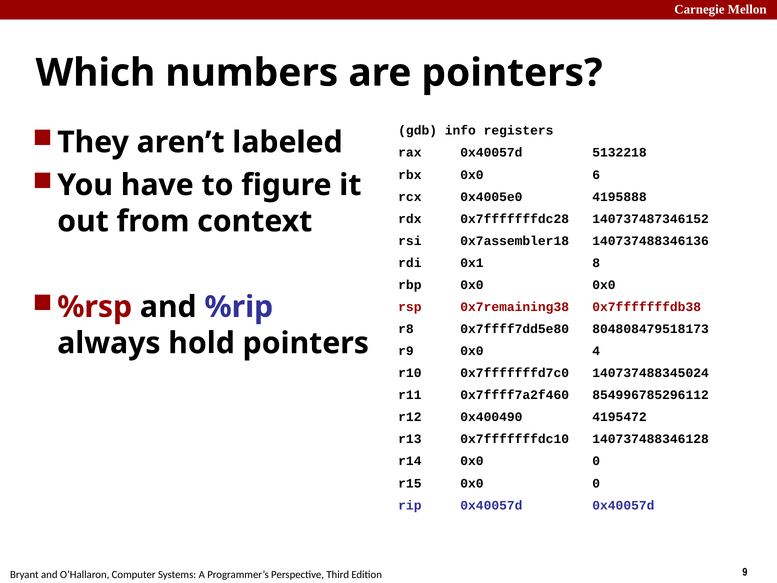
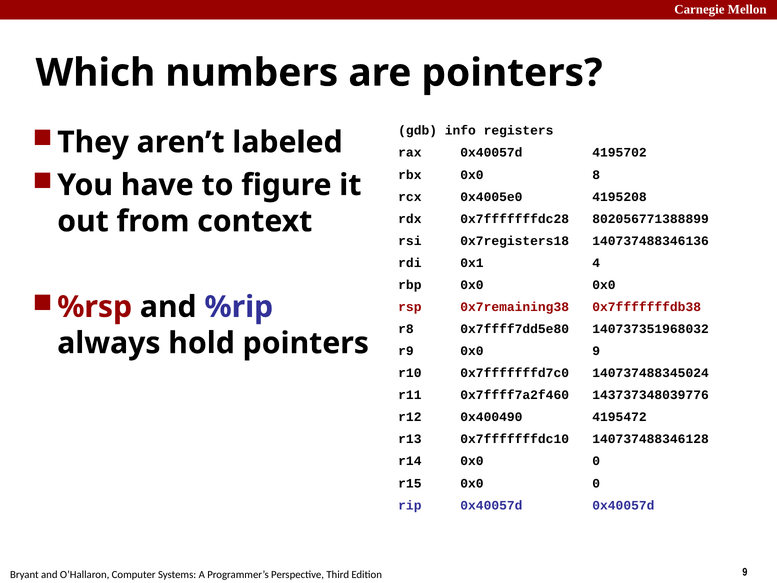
5132218: 5132218 -> 4195702
6: 6 -> 8
4195888: 4195888 -> 4195208
140737487346152: 140737487346152 -> 802056771388899
0x7assembler18: 0x7assembler18 -> 0x7registers18
8: 8 -> 4
804808479518173: 804808479518173 -> 140737351968032
0x0 4: 4 -> 9
854996785296112: 854996785296112 -> 143737348039776
